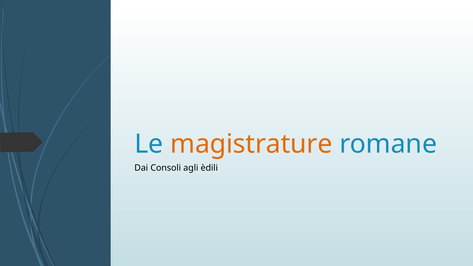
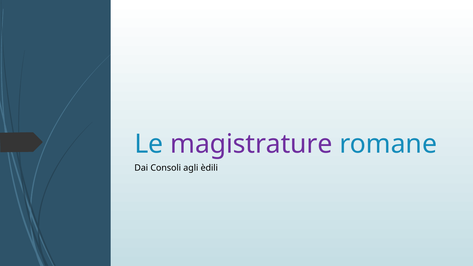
magistrature colour: orange -> purple
